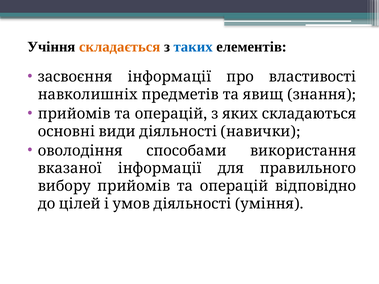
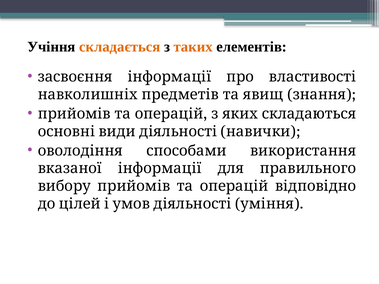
таких colour: blue -> orange
